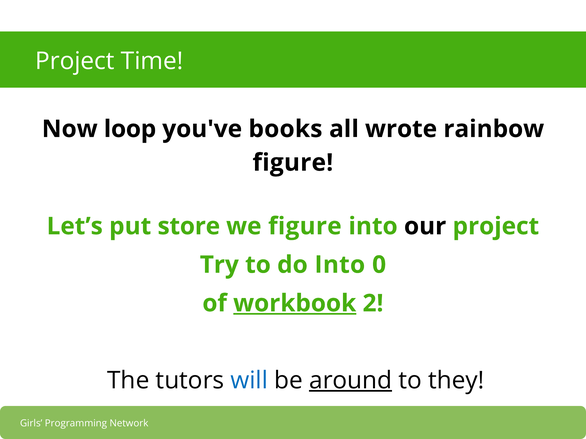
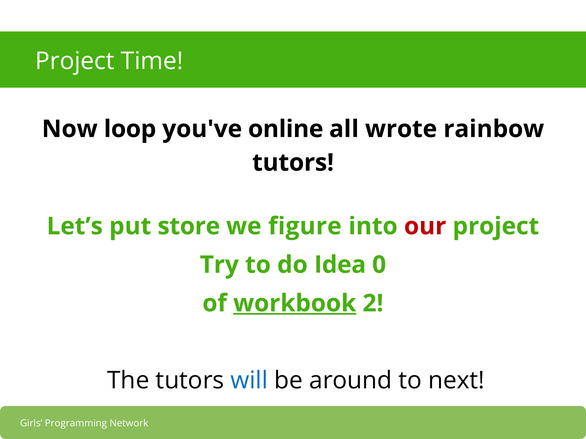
books: books -> online
figure at (293, 163): figure -> tutors
our colour: black -> red
do Into: Into -> Idea
around underline: present -> none
they: they -> next
